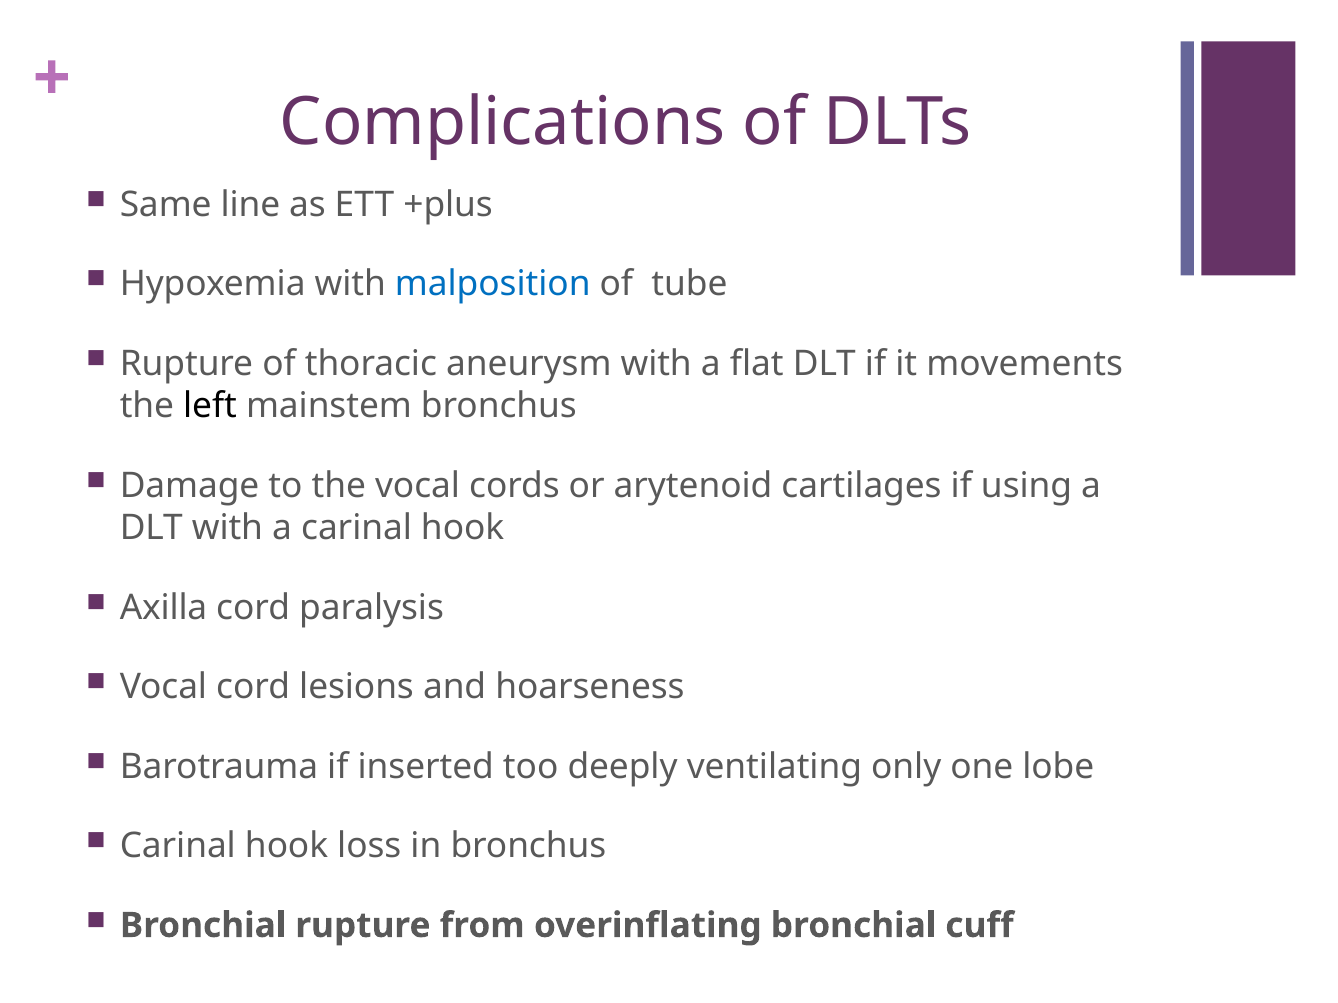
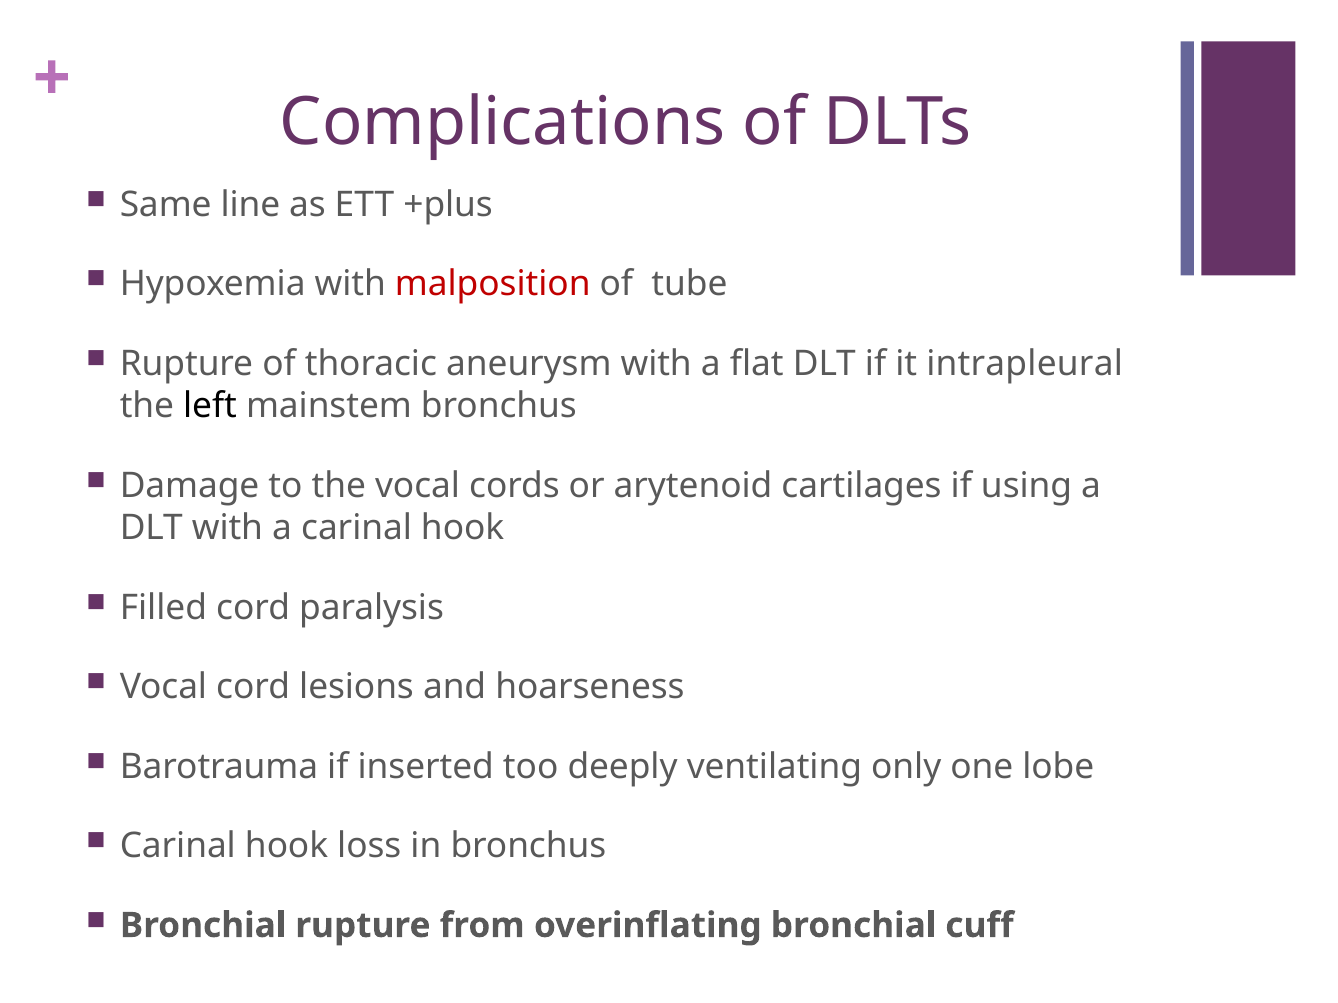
malposition colour: blue -> red
movements: movements -> intrapleural
Axilla: Axilla -> Filled
